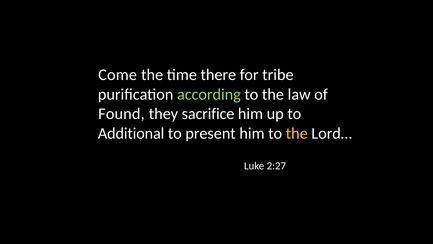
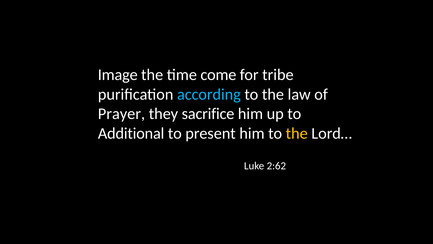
Come: Come -> Image
there: there -> come
according colour: light green -> light blue
Found: Found -> Prayer
2:27: 2:27 -> 2:62
